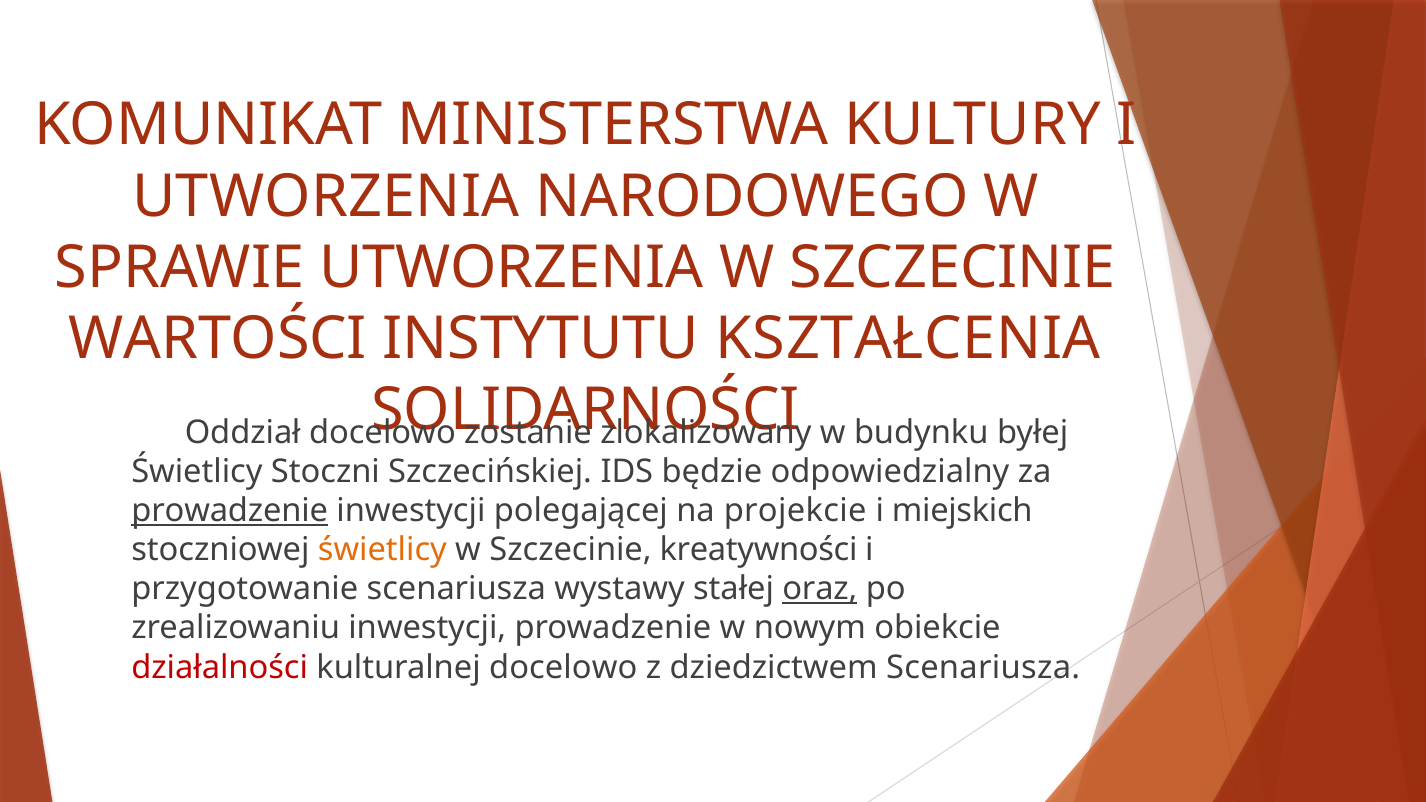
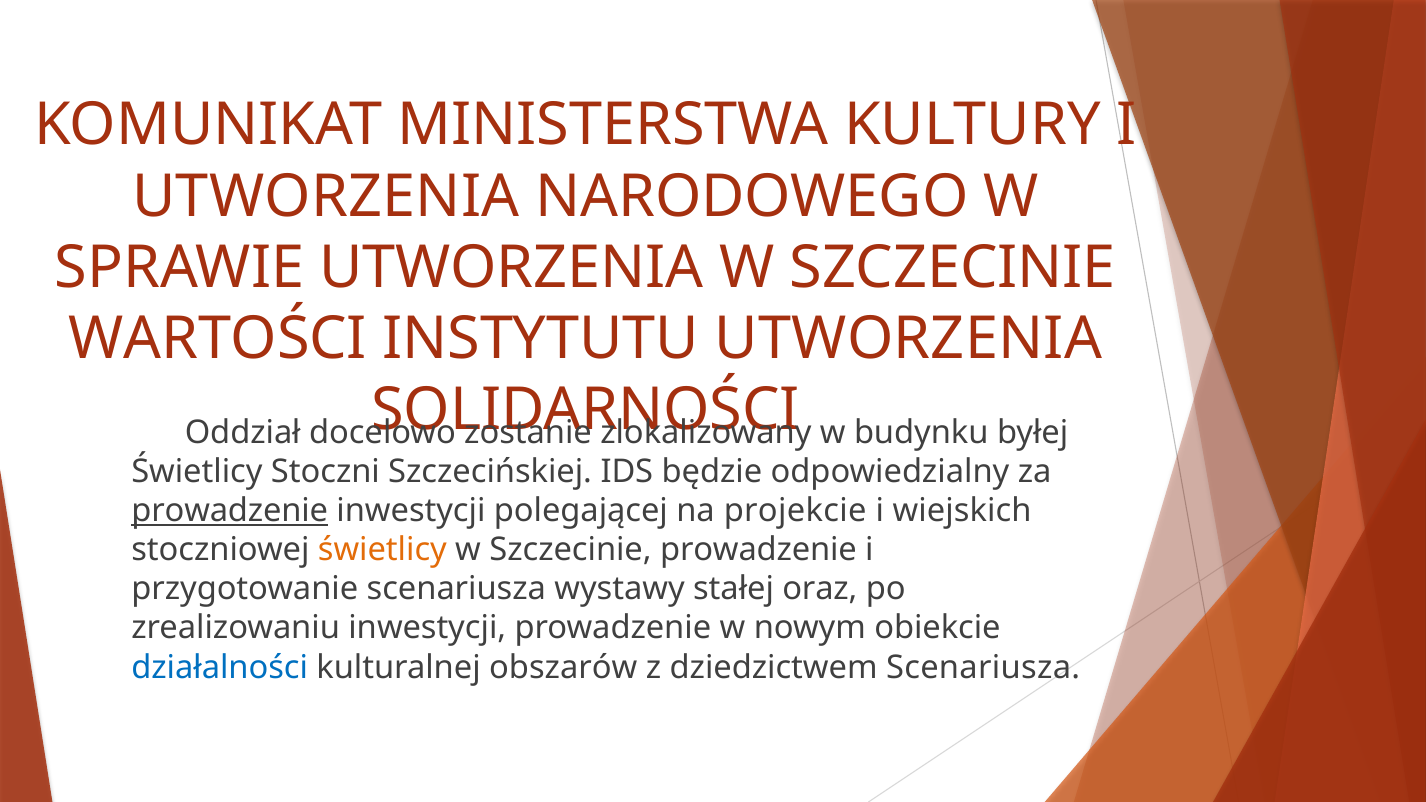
INSTYTUTU KSZTAŁCENIA: KSZTAŁCENIA -> UTWORZENIA
miejskich: miejskich -> wiejskich
Szczecinie kreatywności: kreatywności -> prowadzenie
oraz underline: present -> none
działalności colour: red -> blue
kulturalnej docelowo: docelowo -> obszarów
